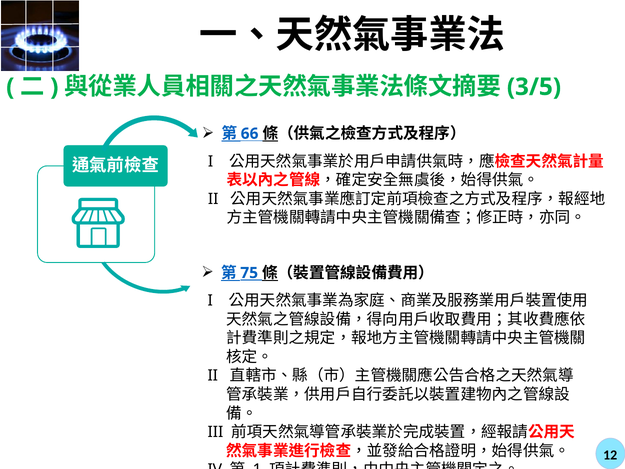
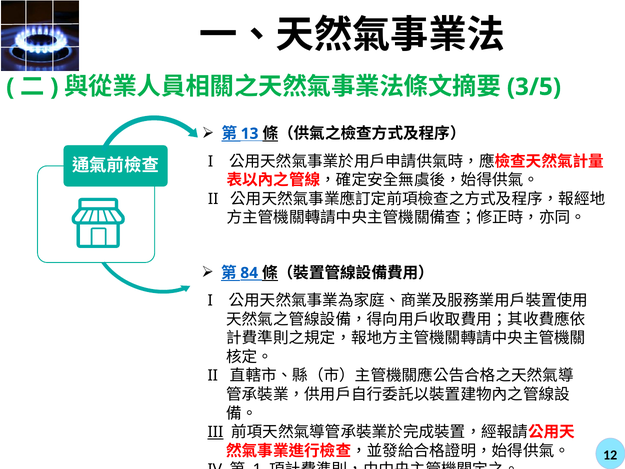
66: 66 -> 13
75: 75 -> 84
III underline: none -> present
